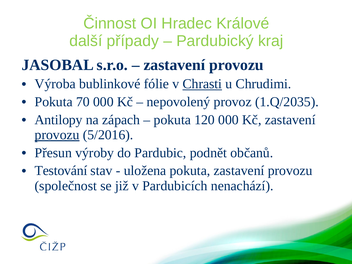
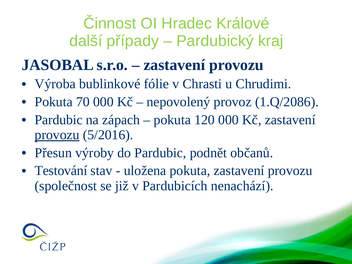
Chrasti underline: present -> none
1.Q/2035: 1.Q/2035 -> 1.Q/2086
Antilopy at (59, 120): Antilopy -> Pardubic
